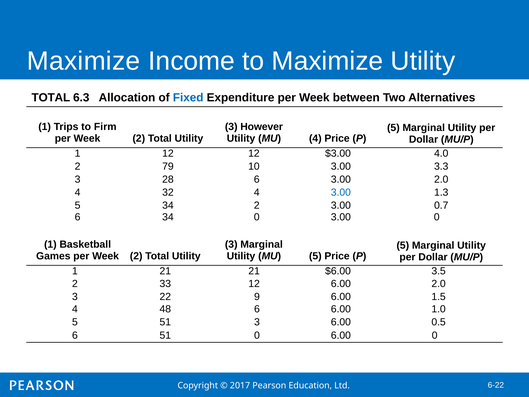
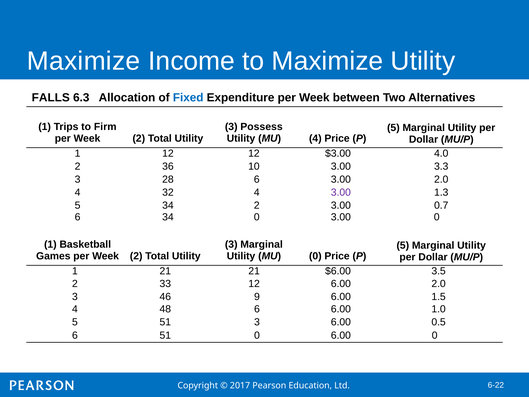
TOTAL at (51, 97): TOTAL -> FALLS
However: However -> Possess
79: 79 -> 36
3.00 at (341, 192) colour: blue -> purple
MU 5: 5 -> 0
22: 22 -> 46
